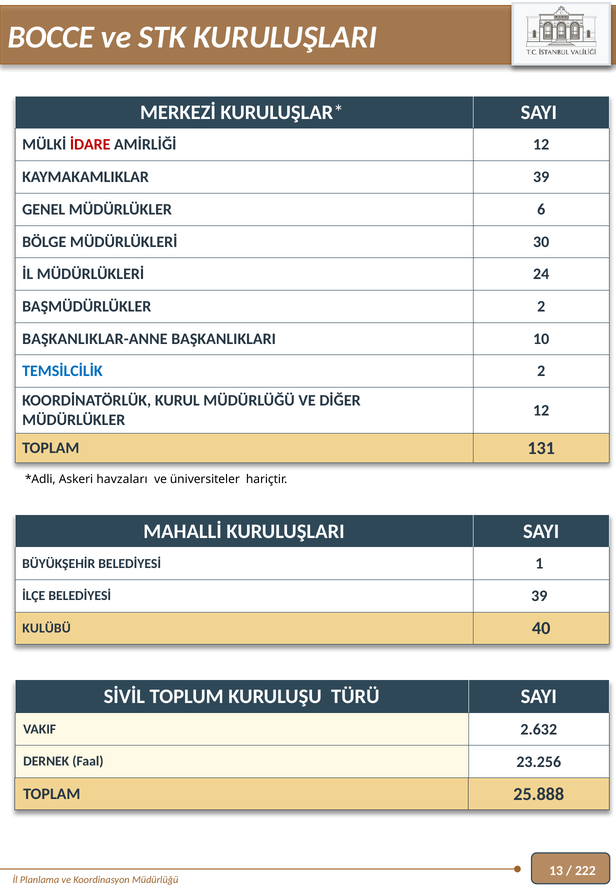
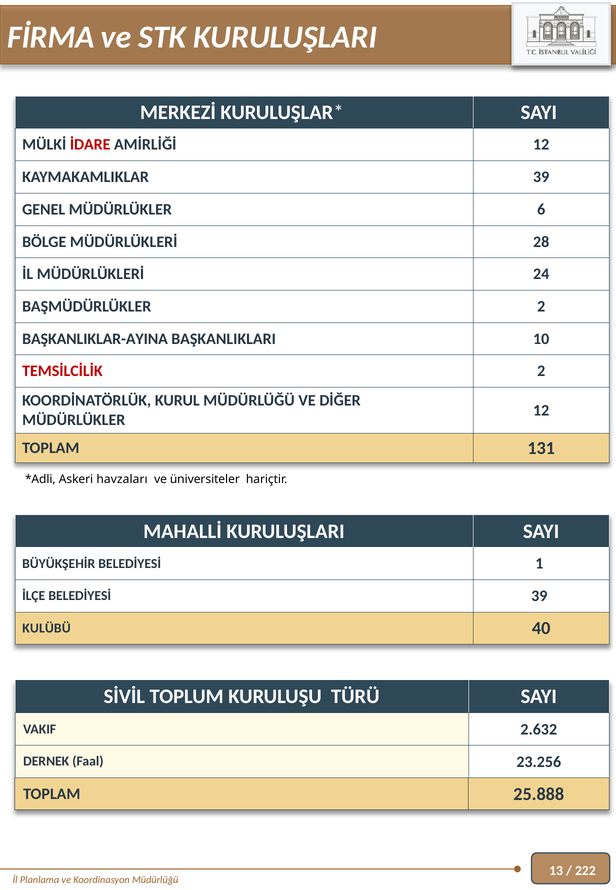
BOCCE: BOCCE -> FİRMA
30: 30 -> 28
BAŞKANLIKLAR-ANNE: BAŞKANLIKLAR-ANNE -> BAŞKANLIKLAR-AYINA
TEMSİLCİLİK colour: blue -> red
